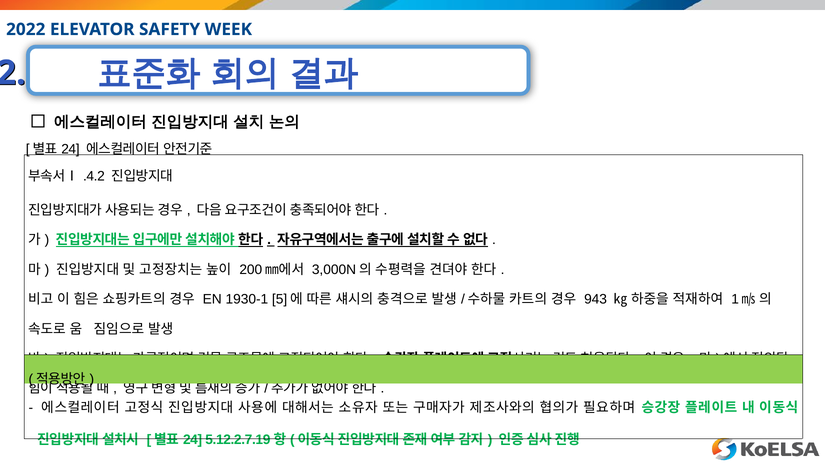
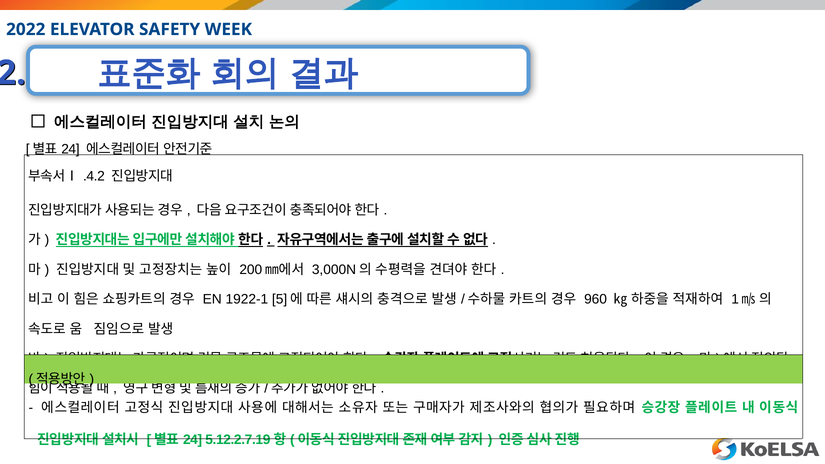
1930-1: 1930-1 -> 1922-1
943: 943 -> 960
